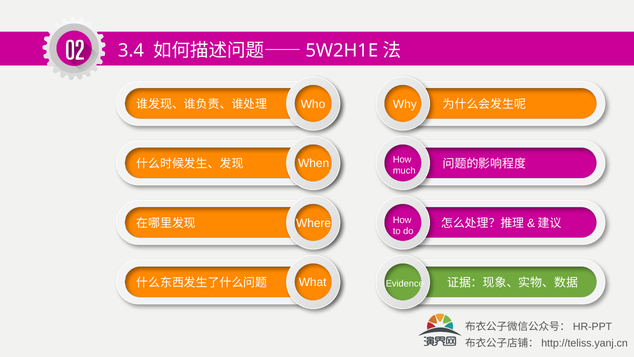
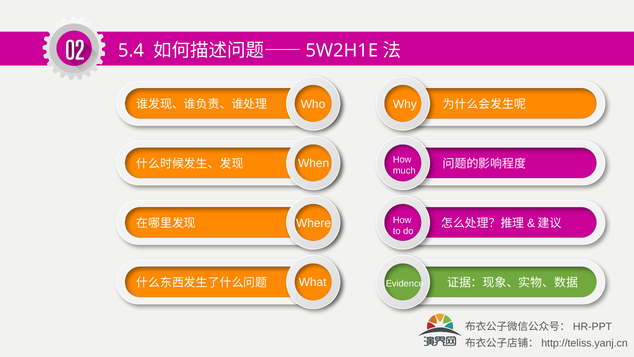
3.4: 3.4 -> 5.4
